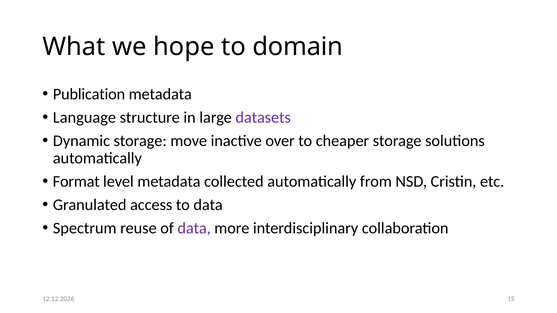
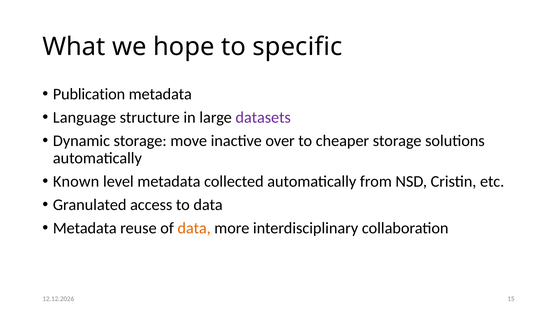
domain: domain -> specific
Format: Format -> Known
Spectrum at (85, 228): Spectrum -> Metadata
data at (194, 228) colour: purple -> orange
